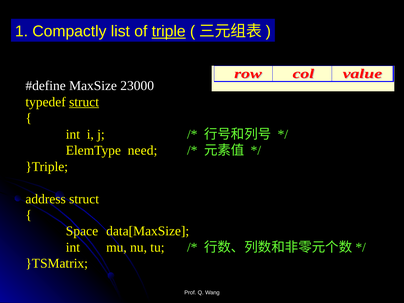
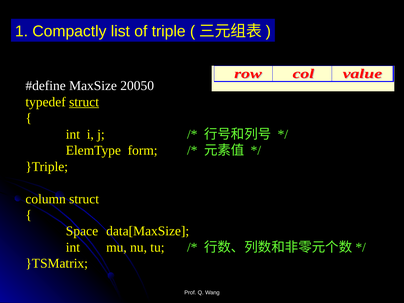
triple underline: present -> none
23000: 23000 -> 20050
need: need -> form
address: address -> column
